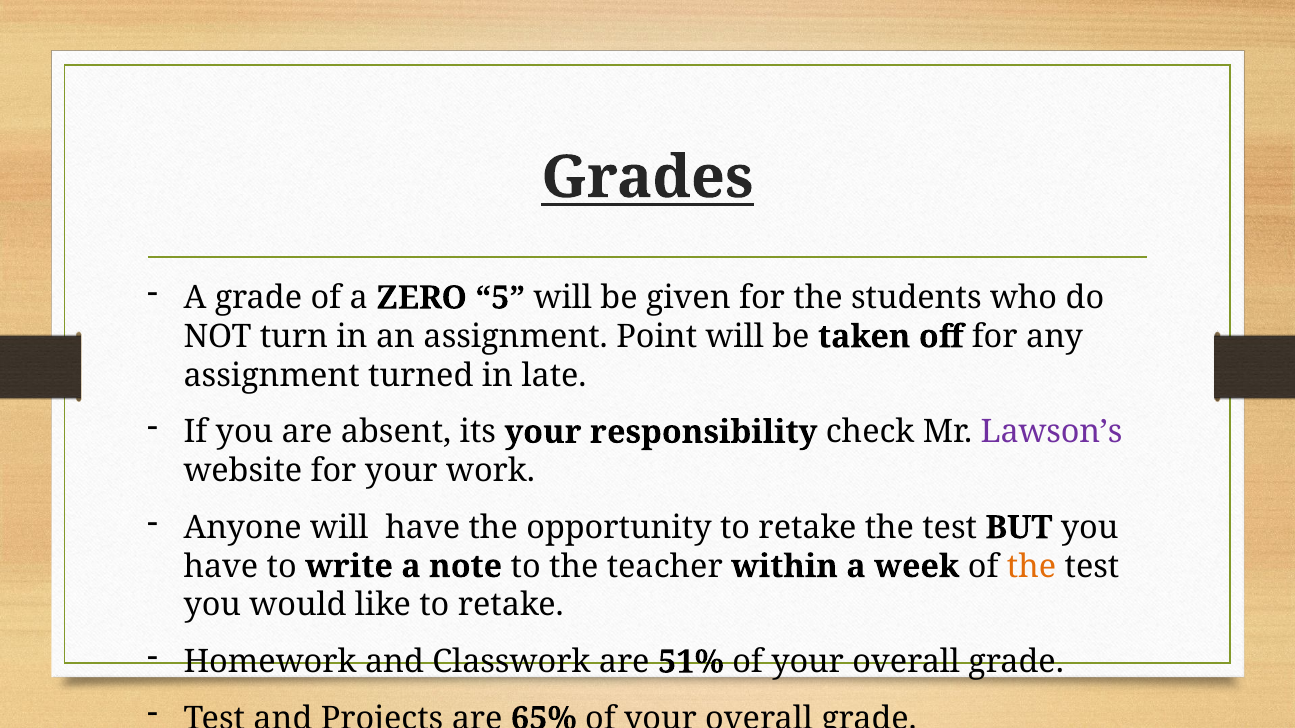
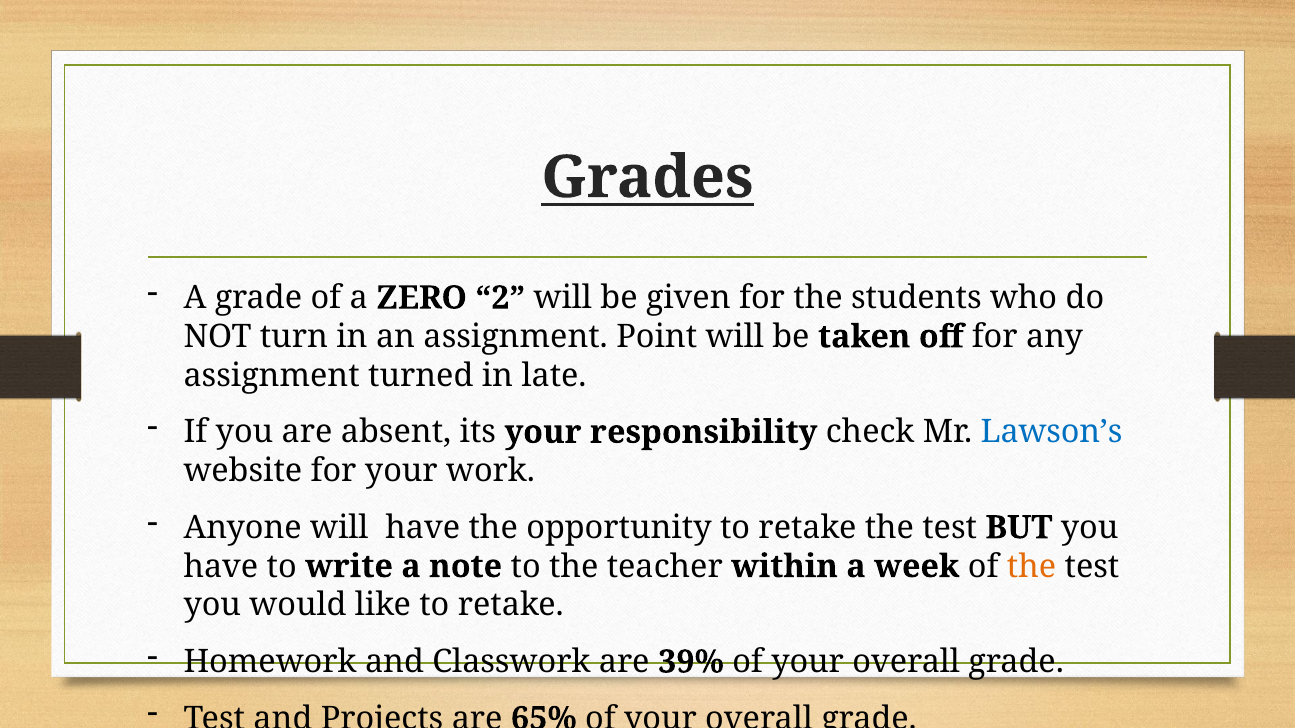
5: 5 -> 2
Lawson’s colour: purple -> blue
51%: 51% -> 39%
